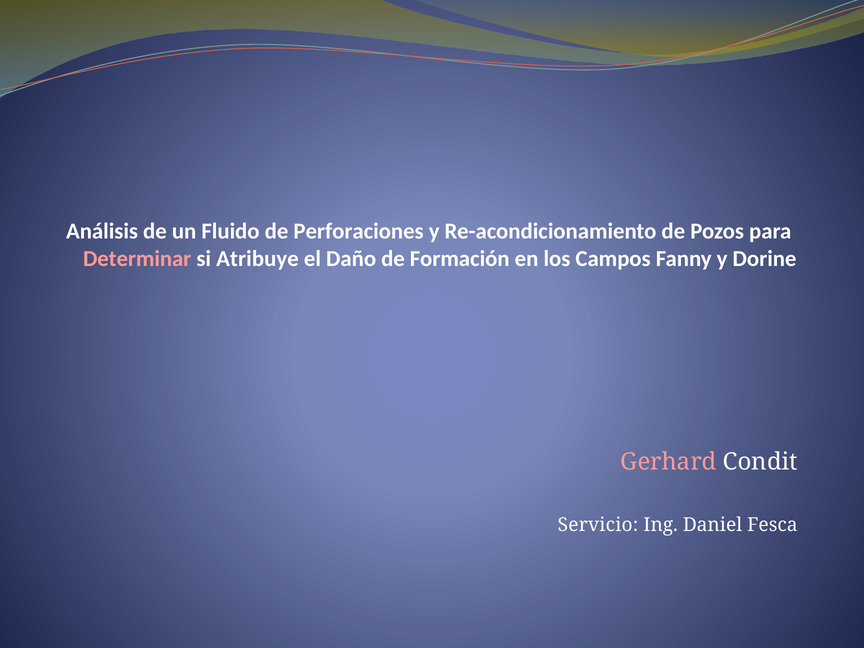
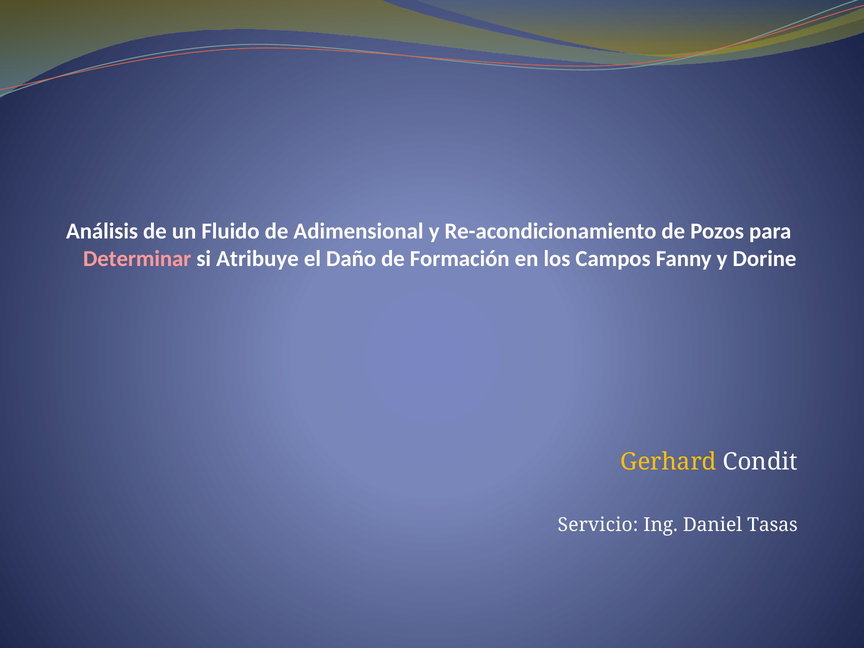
Perforaciones: Perforaciones -> Adimensional
Gerhard colour: pink -> yellow
Fesca: Fesca -> Tasas
